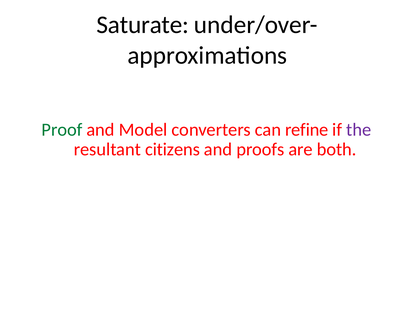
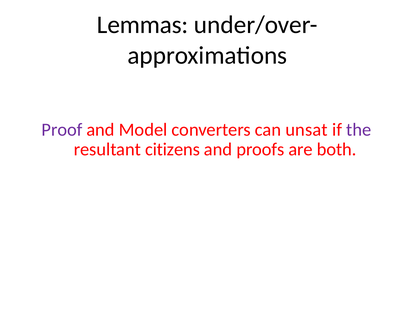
Saturate: Saturate -> Lemmas
Proof colour: green -> purple
refine: refine -> unsat
